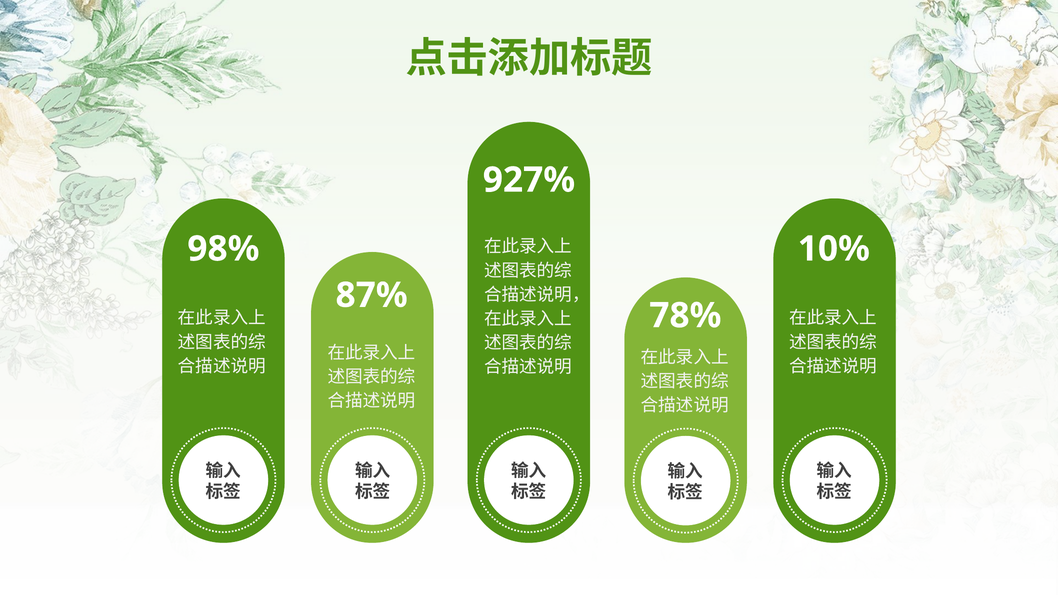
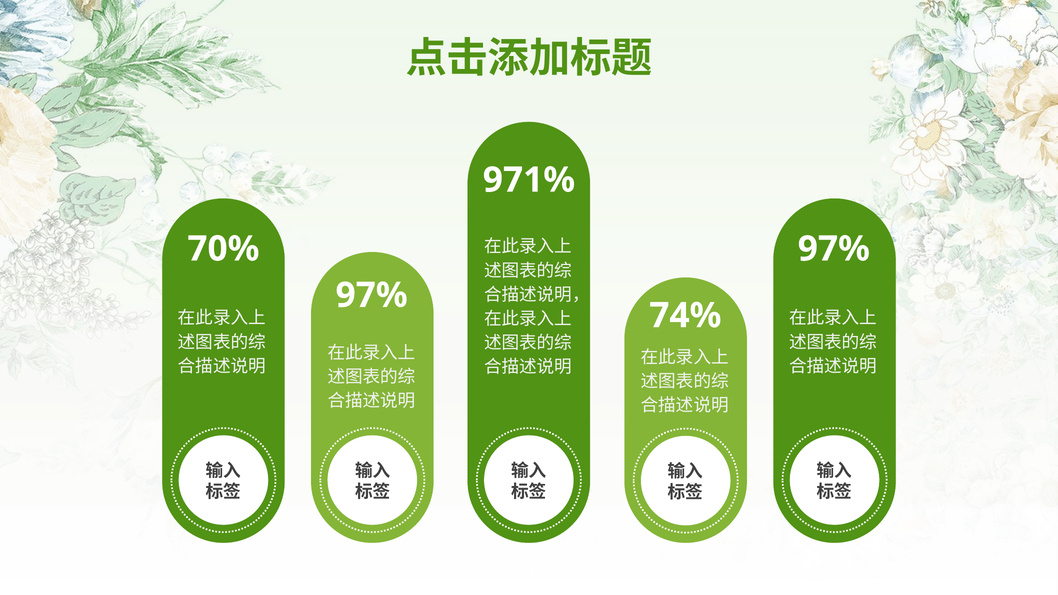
927%: 927% -> 971%
98%: 98% -> 70%
10% at (834, 249): 10% -> 97%
87% at (372, 295): 87% -> 97%
78%: 78% -> 74%
